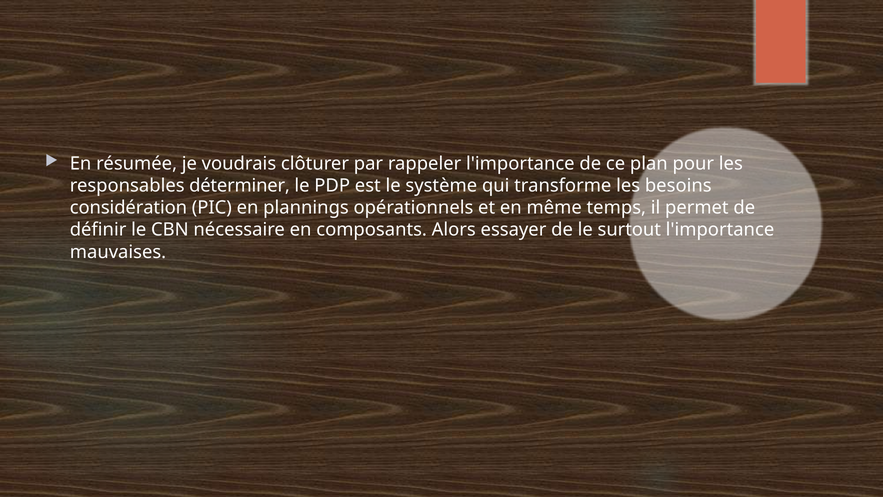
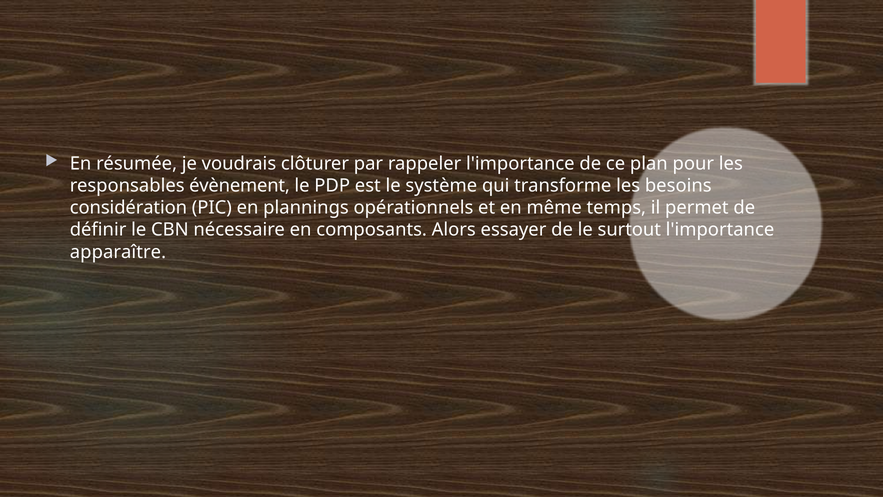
déterminer: déterminer -> évènement
mauvaises: mauvaises -> apparaître
